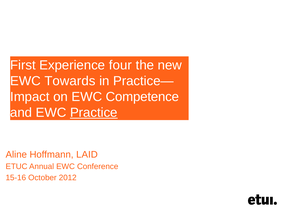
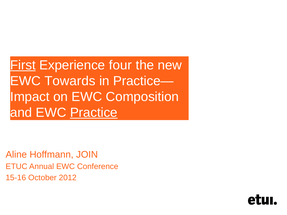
First underline: none -> present
Competence: Competence -> Composition
LAID: LAID -> JOIN
